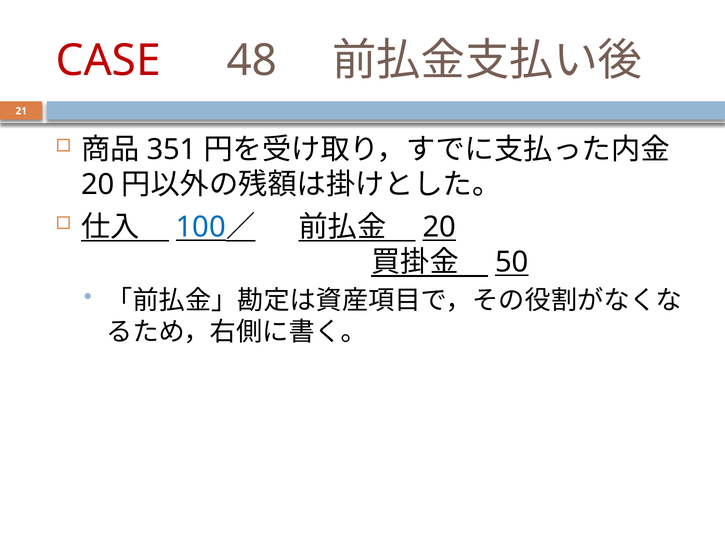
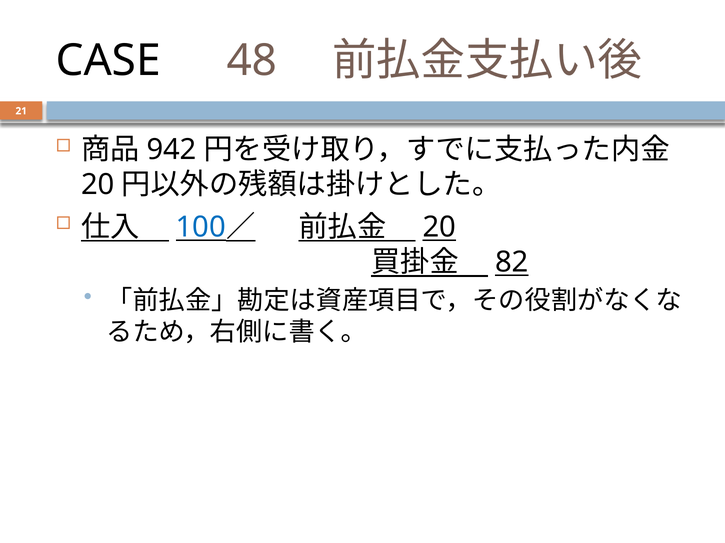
CASE colour: red -> black
351: 351 -> 942
50: 50 -> 82
